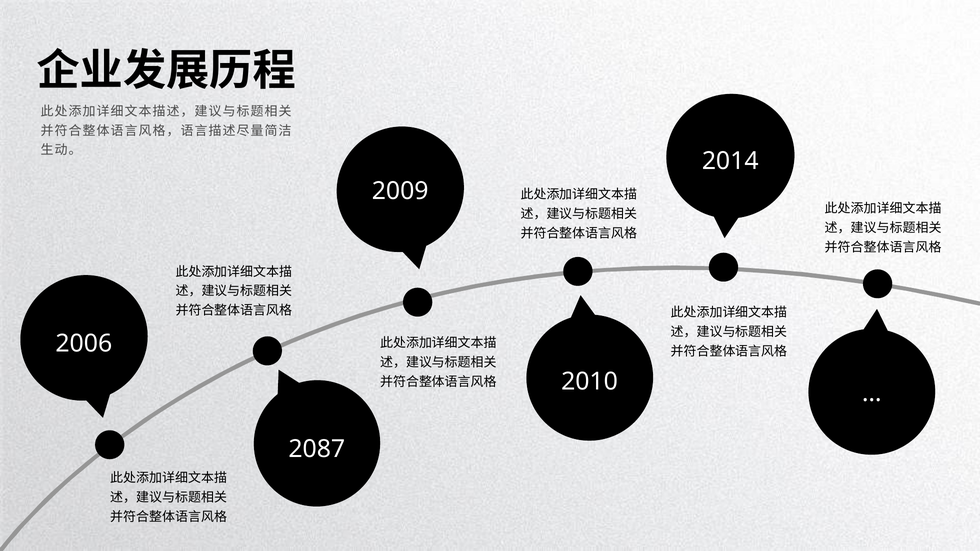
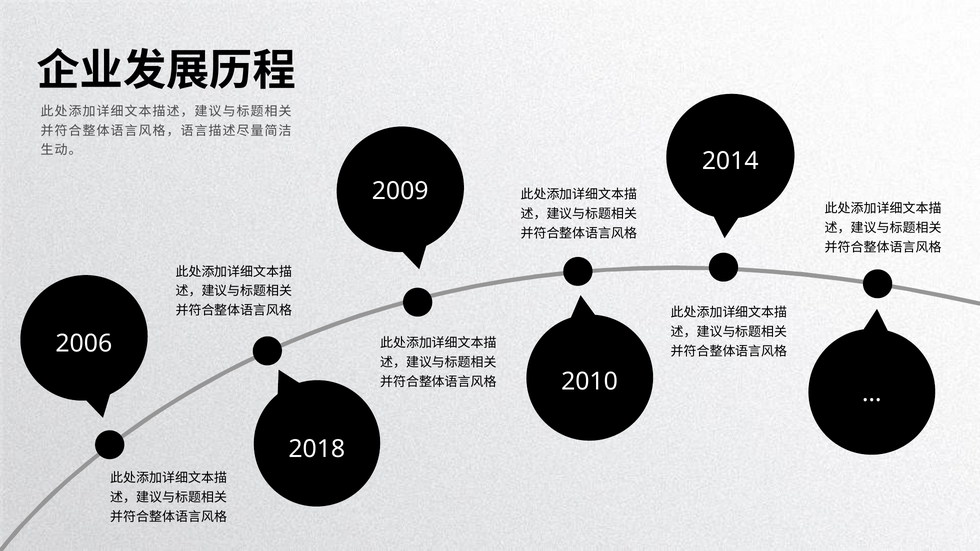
2087: 2087 -> 2018
